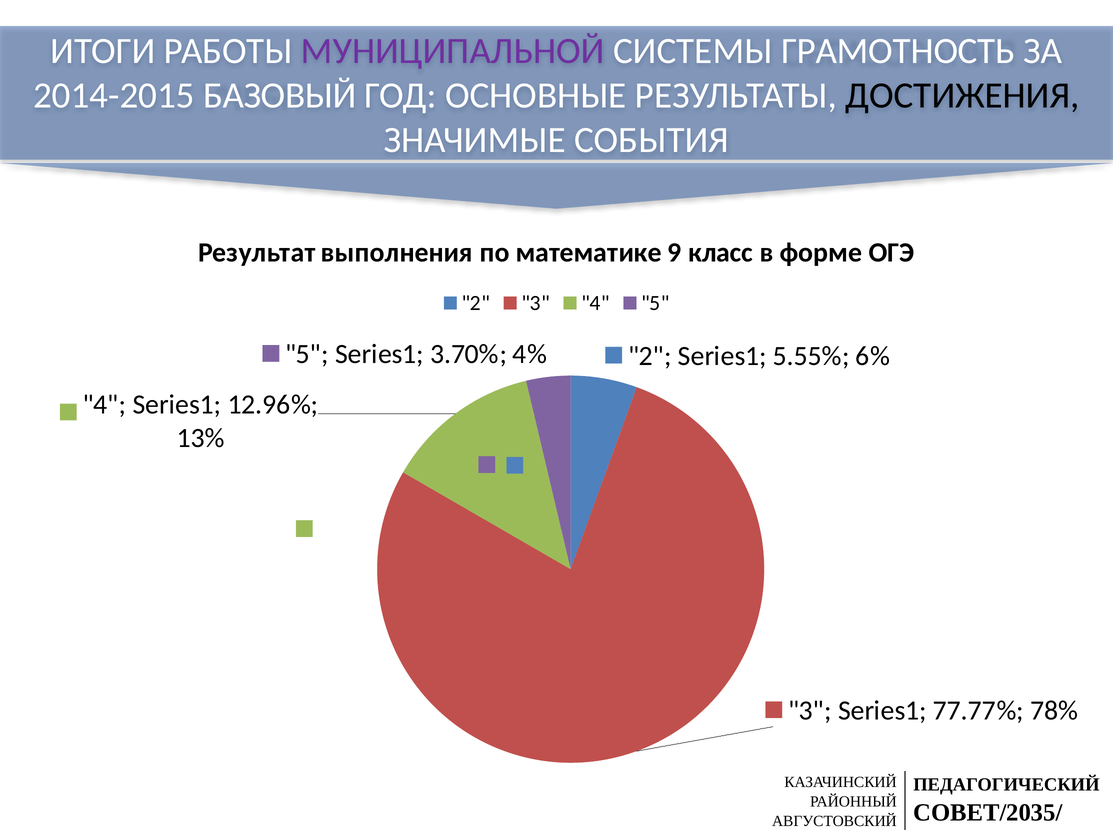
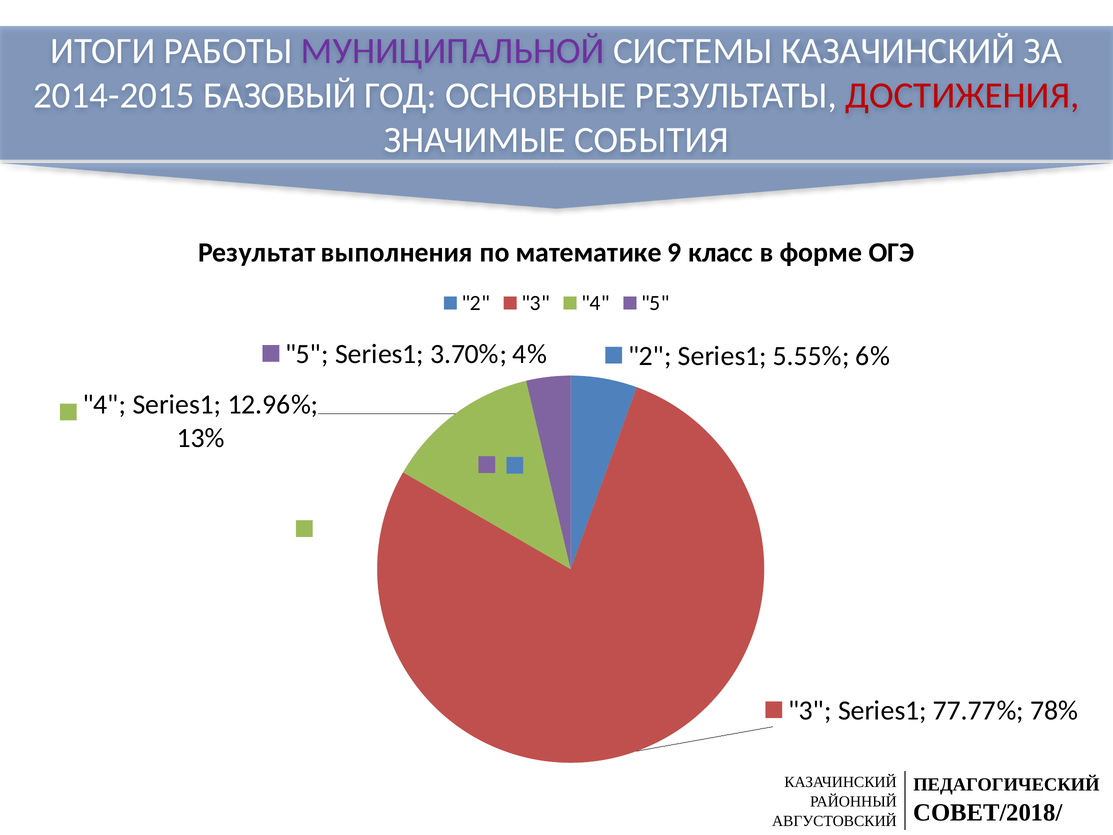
СИСТЕМЫ ГРАМОТНОСТЬ: ГРАМОТНОСТЬ -> КАЗАЧИНСКИЙ
ДОСТИЖЕНИЯ colour: black -> red
СОВЕТ/2035/: СОВЕТ/2035/ -> СОВЕТ/2018/
